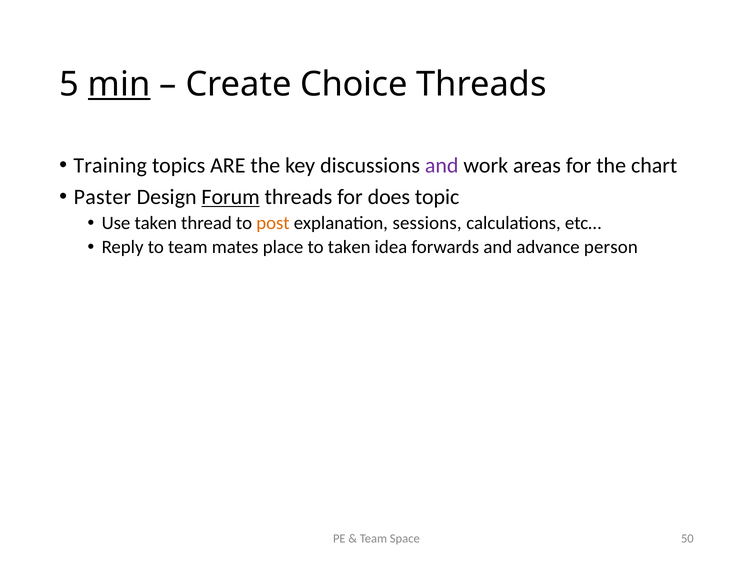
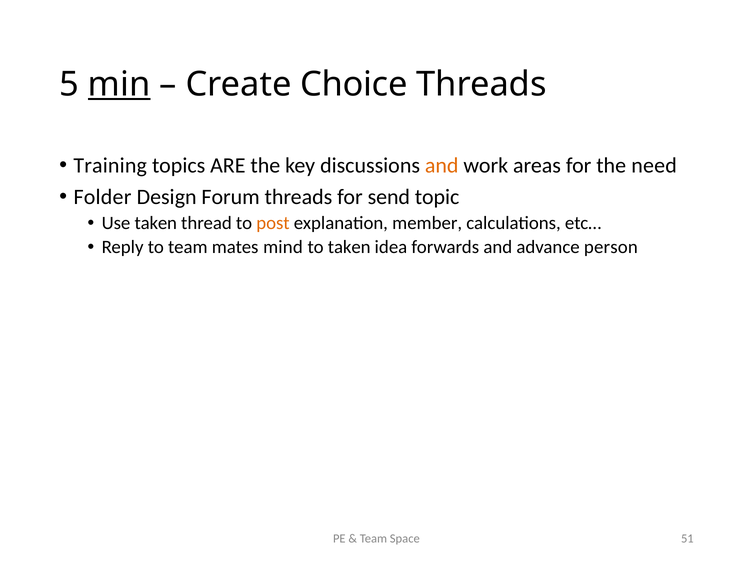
and at (442, 166) colour: purple -> orange
chart: chart -> need
Paster: Paster -> Folder
Forum underline: present -> none
does: does -> send
sessions: sessions -> member
place: place -> mind
50: 50 -> 51
